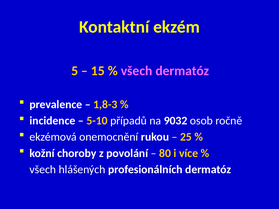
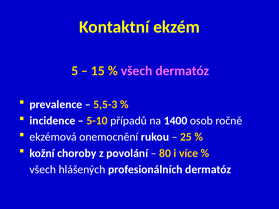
1,8-3: 1,8-3 -> 5,5-3
9032: 9032 -> 1400
